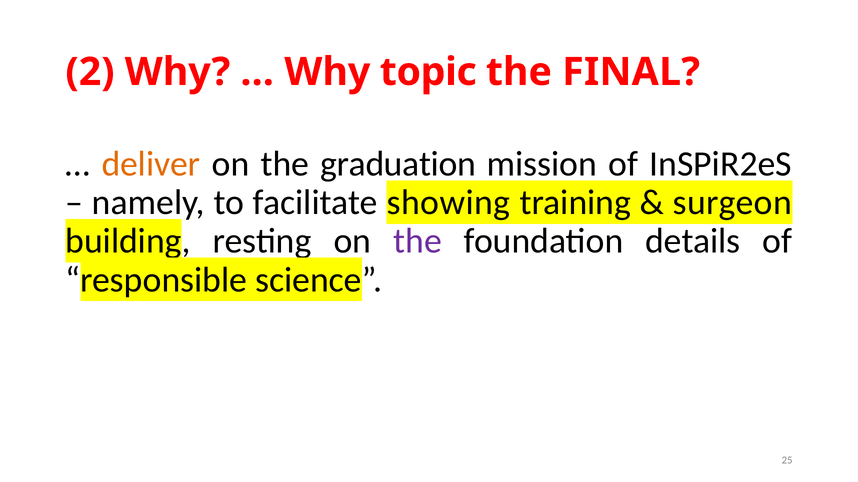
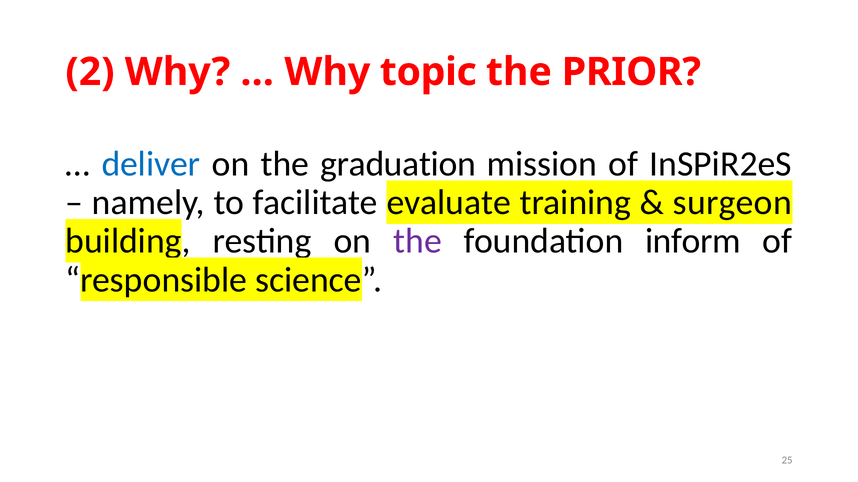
FINAL: FINAL -> PRIOR
deliver colour: orange -> blue
showing: showing -> evaluate
details: details -> inform
